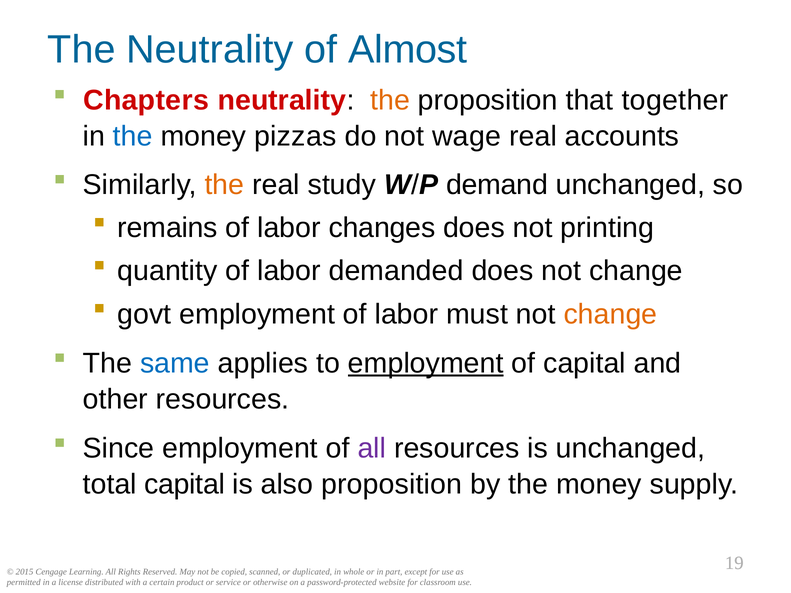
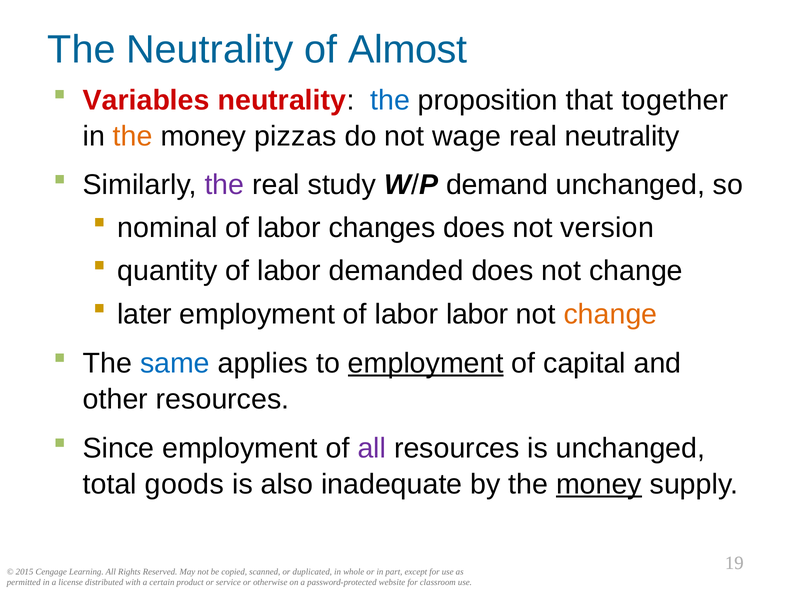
Chapters: Chapters -> Variables
the at (390, 100) colour: orange -> blue
the at (133, 136) colour: blue -> orange
real accounts: accounts -> neutrality
the at (224, 185) colour: orange -> purple
remains: remains -> nominal
printing: printing -> version
govt: govt -> later
labor must: must -> labor
total capital: capital -> goods
also proposition: proposition -> inadequate
money at (599, 484) underline: none -> present
